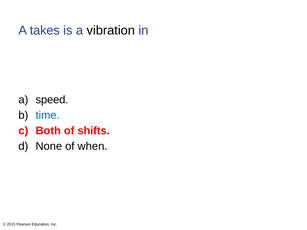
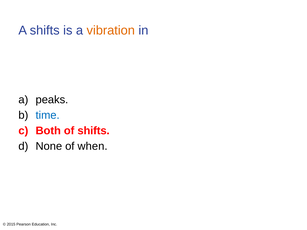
A takes: takes -> shifts
vibration colour: black -> orange
speed: speed -> peaks
